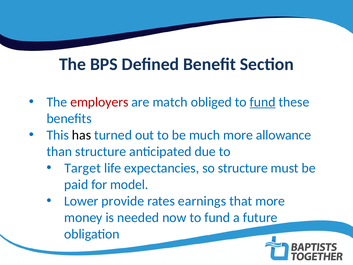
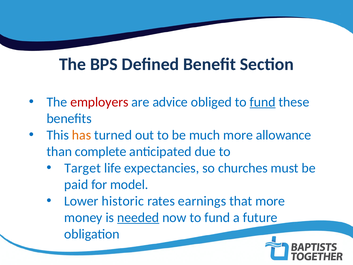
match: match -> advice
has colour: black -> orange
than structure: structure -> complete
so structure: structure -> churches
provide: provide -> historic
needed underline: none -> present
